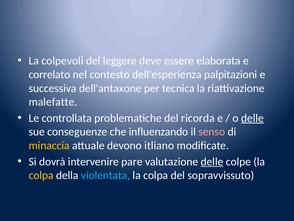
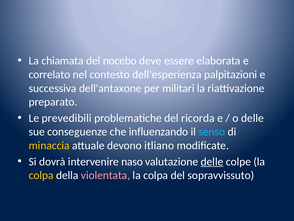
colpevoli: colpevoli -> chiamata
leggere: leggere -> nocebo
tecnica: tecnica -> militari
malefatte: malefatte -> preparato
controllata: controllata -> prevedibili
delle at (252, 118) underline: present -> none
senso colour: pink -> light blue
pare: pare -> naso
violentata colour: light blue -> pink
